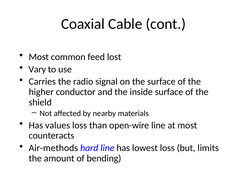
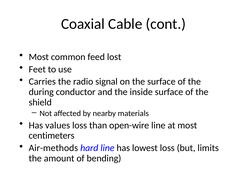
Vary: Vary -> Feet
higher: higher -> during
counteracts: counteracts -> centimeters
